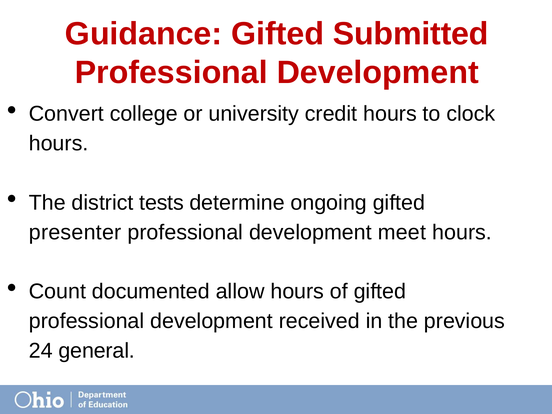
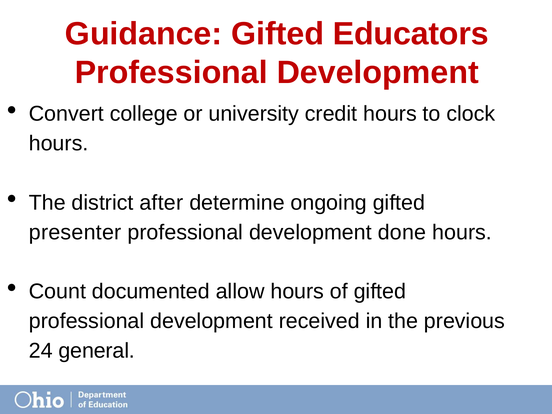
Submitted: Submitted -> Educators
tests: tests -> after
meet: meet -> done
